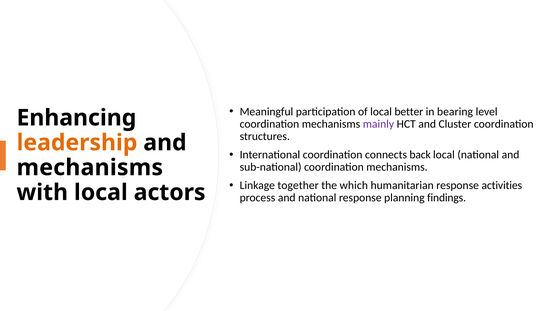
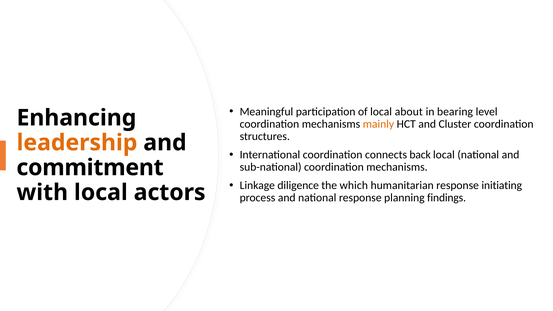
better: better -> about
mainly colour: purple -> orange
mechanisms at (90, 168): mechanisms -> commitment
together: together -> diligence
activities: activities -> initiating
